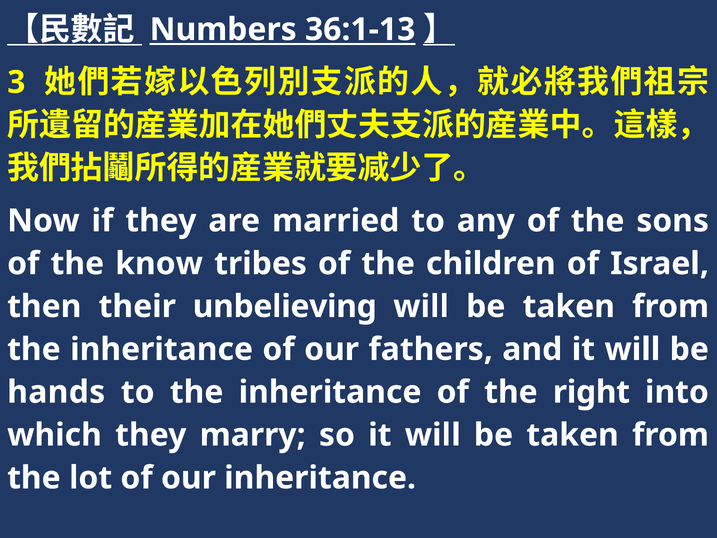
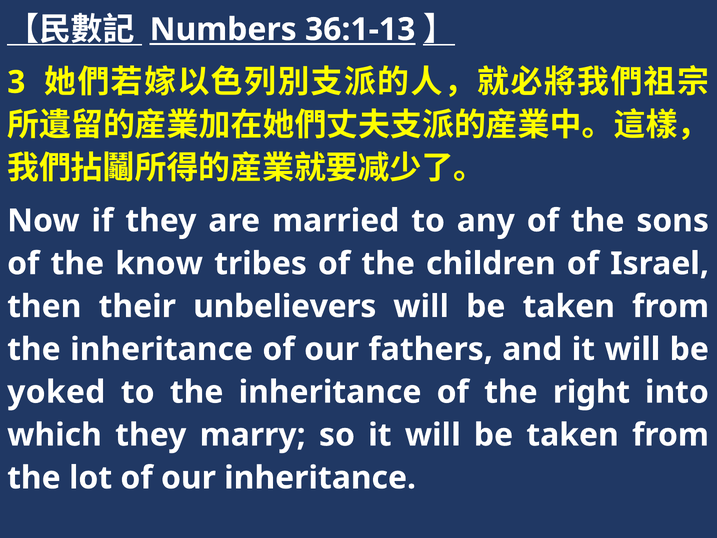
unbelieving: unbelieving -> unbelievers
hands: hands -> yoked
